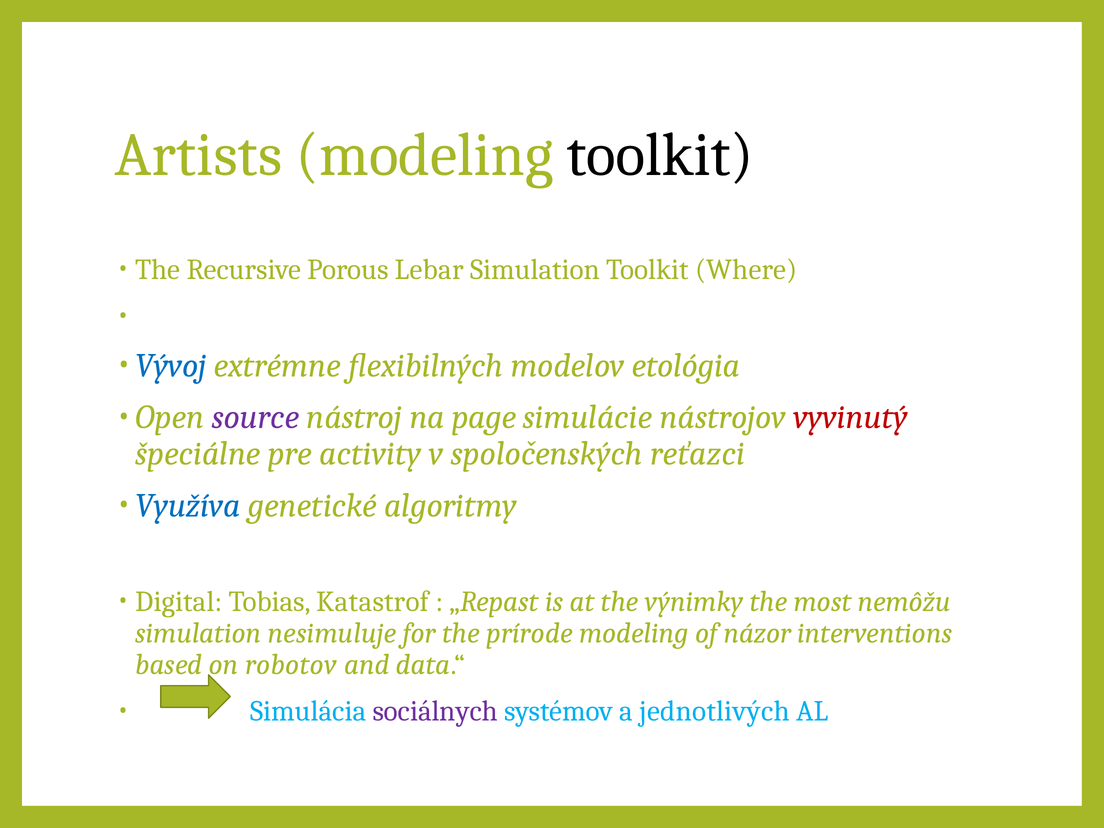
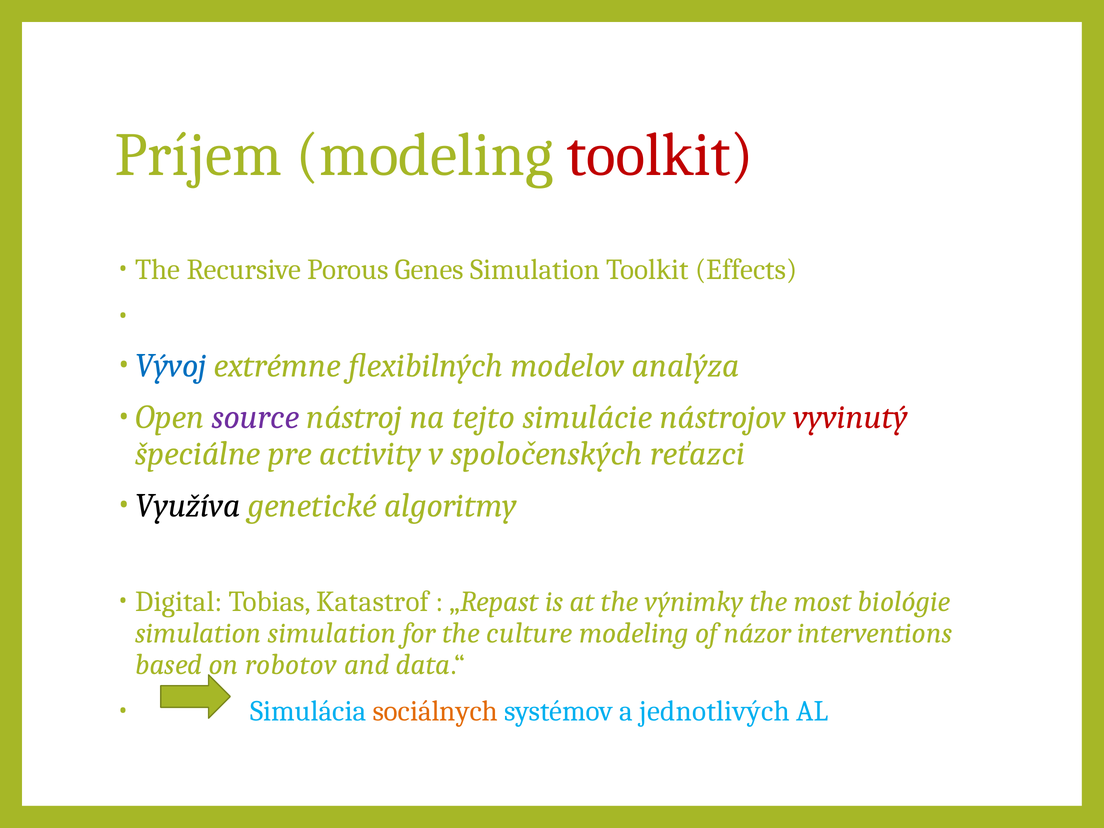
Artists: Artists -> Príjem
toolkit at (660, 155) colour: black -> red
Lebar: Lebar -> Genes
Where: Where -> Effects
etológia: etológia -> analýza
page: page -> tejto
Využíva colour: blue -> black
nemôžu: nemôžu -> biológie
simulation nesimuluje: nesimuluje -> simulation
prírode: prírode -> culture
sociálnych colour: purple -> orange
